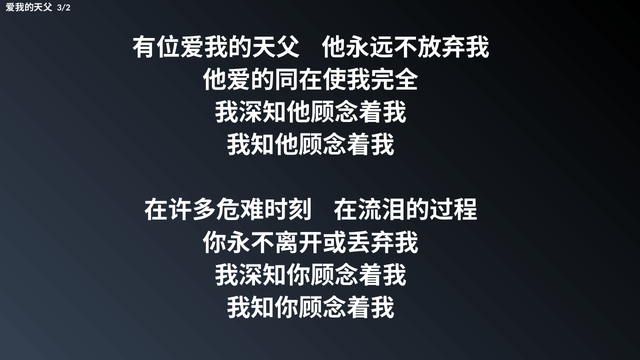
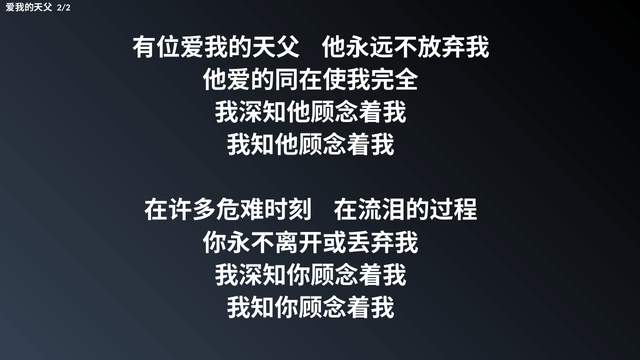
3/2: 3/2 -> 2/2
